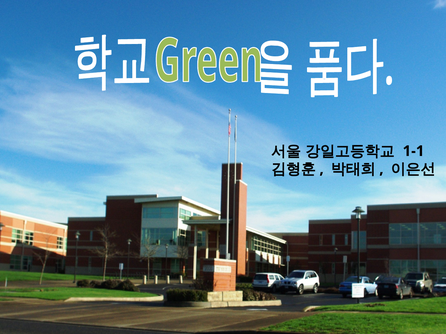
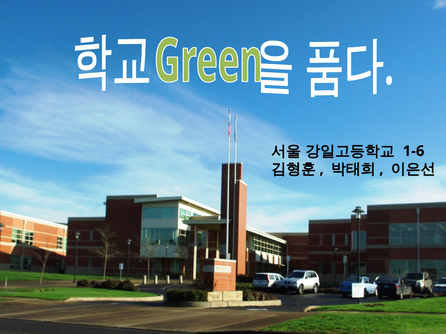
1-1: 1-1 -> 1-6
